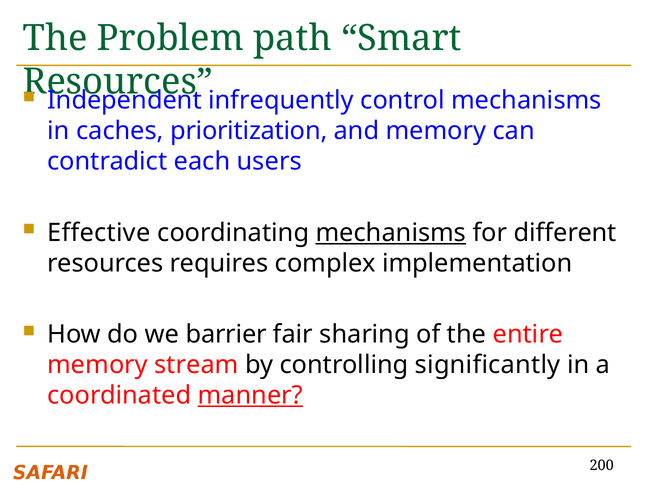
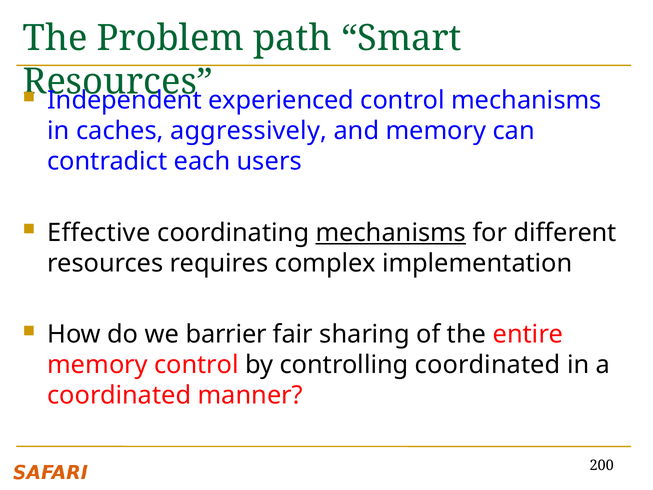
infrequently: infrequently -> experienced
prioritization: prioritization -> aggressively
memory stream: stream -> control
controlling significantly: significantly -> coordinated
manner underline: present -> none
